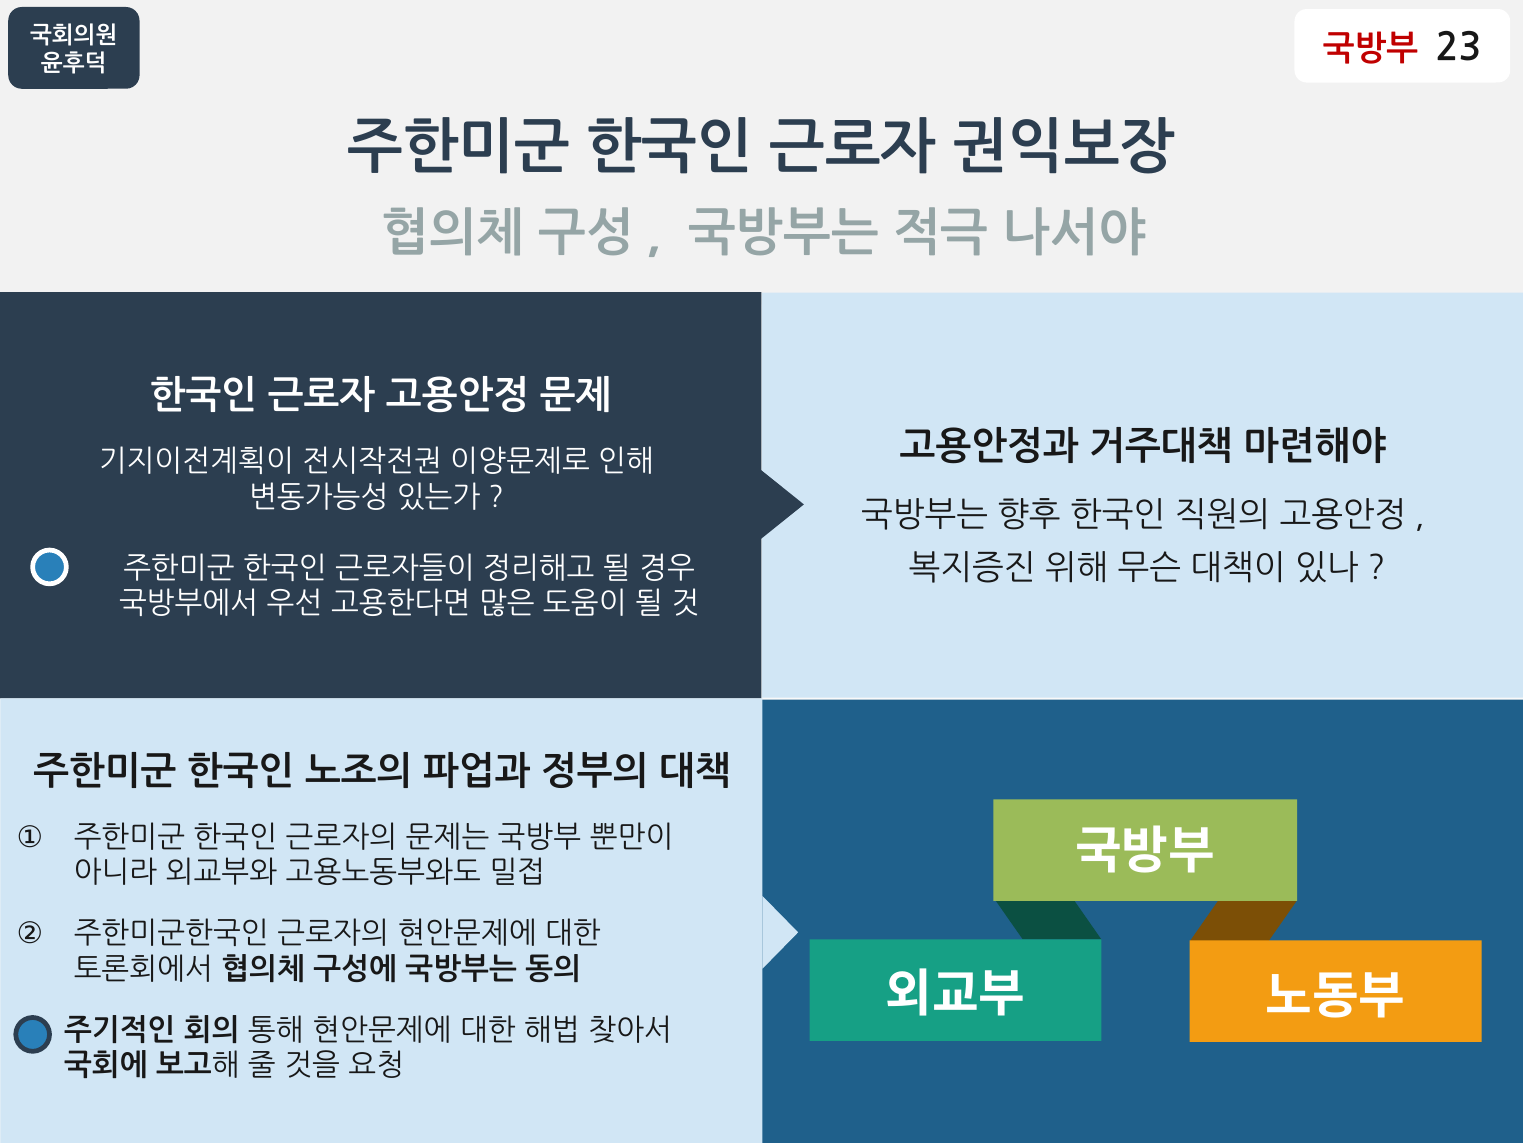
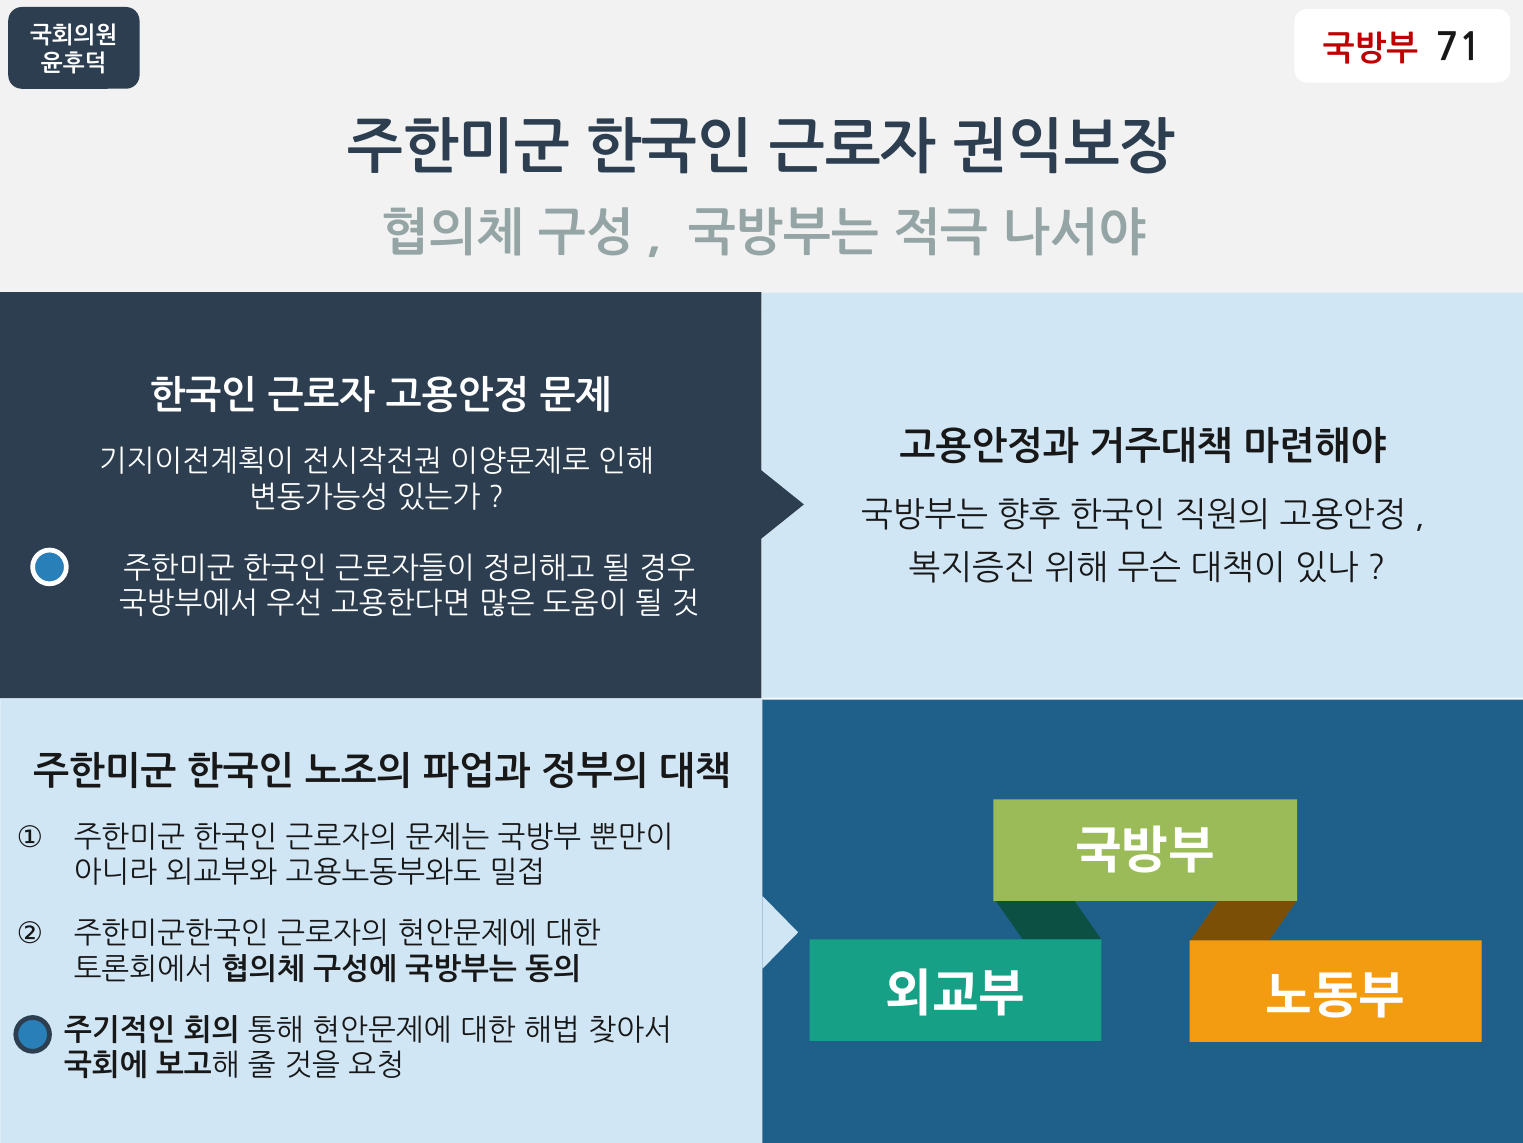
23: 23 -> 71
